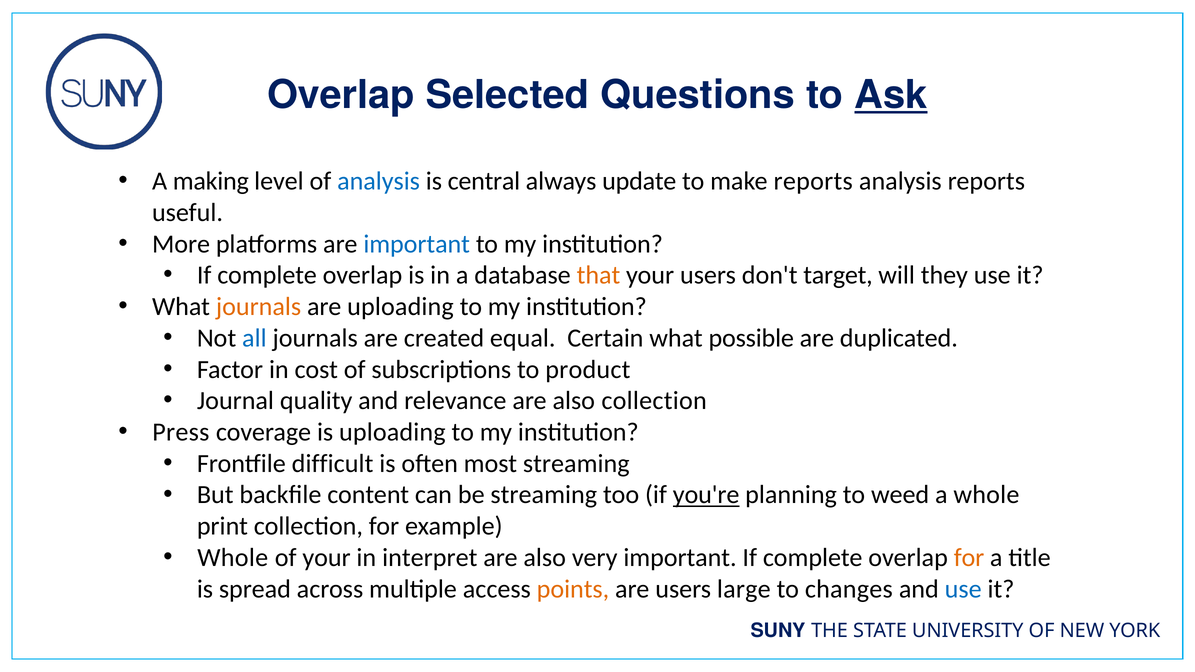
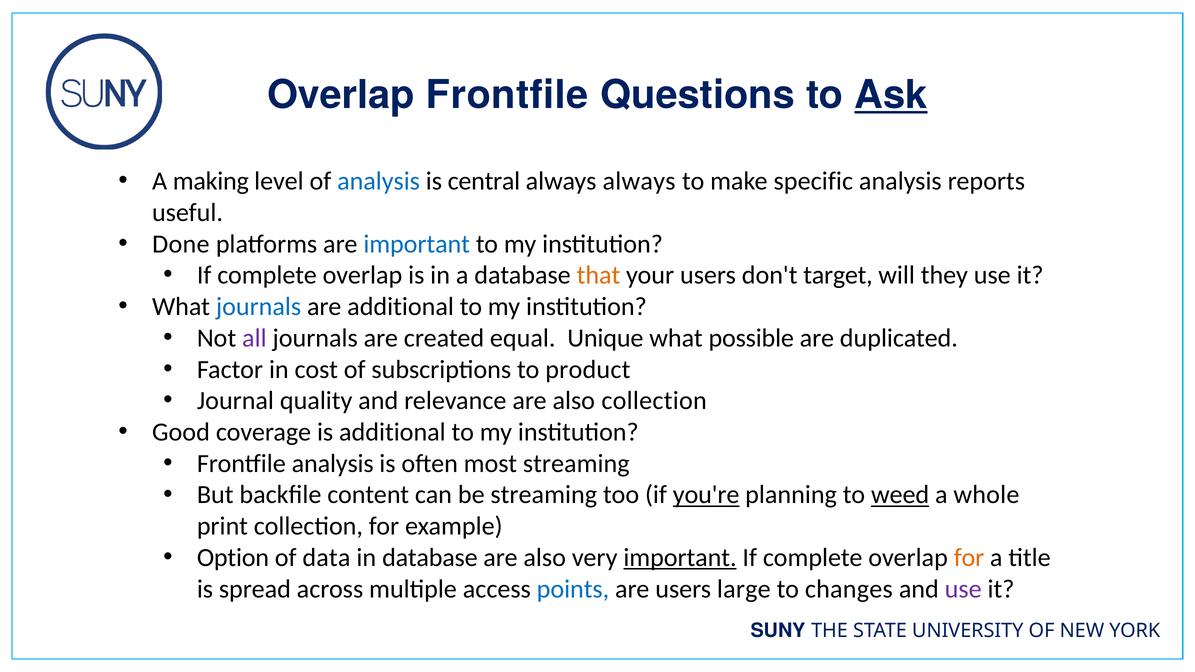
Overlap Selected: Selected -> Frontfile
always update: update -> always
make reports: reports -> specific
More: More -> Done
journals at (259, 307) colour: orange -> blue
are uploading: uploading -> additional
all colour: blue -> purple
Certain: Certain -> Unique
Press: Press -> Good
is uploading: uploading -> additional
Frontfile difficult: difficult -> analysis
weed underline: none -> present
Whole at (233, 558): Whole -> Option
of your: your -> data
in interpret: interpret -> database
important at (680, 558) underline: none -> present
points colour: orange -> blue
use at (963, 589) colour: blue -> purple
